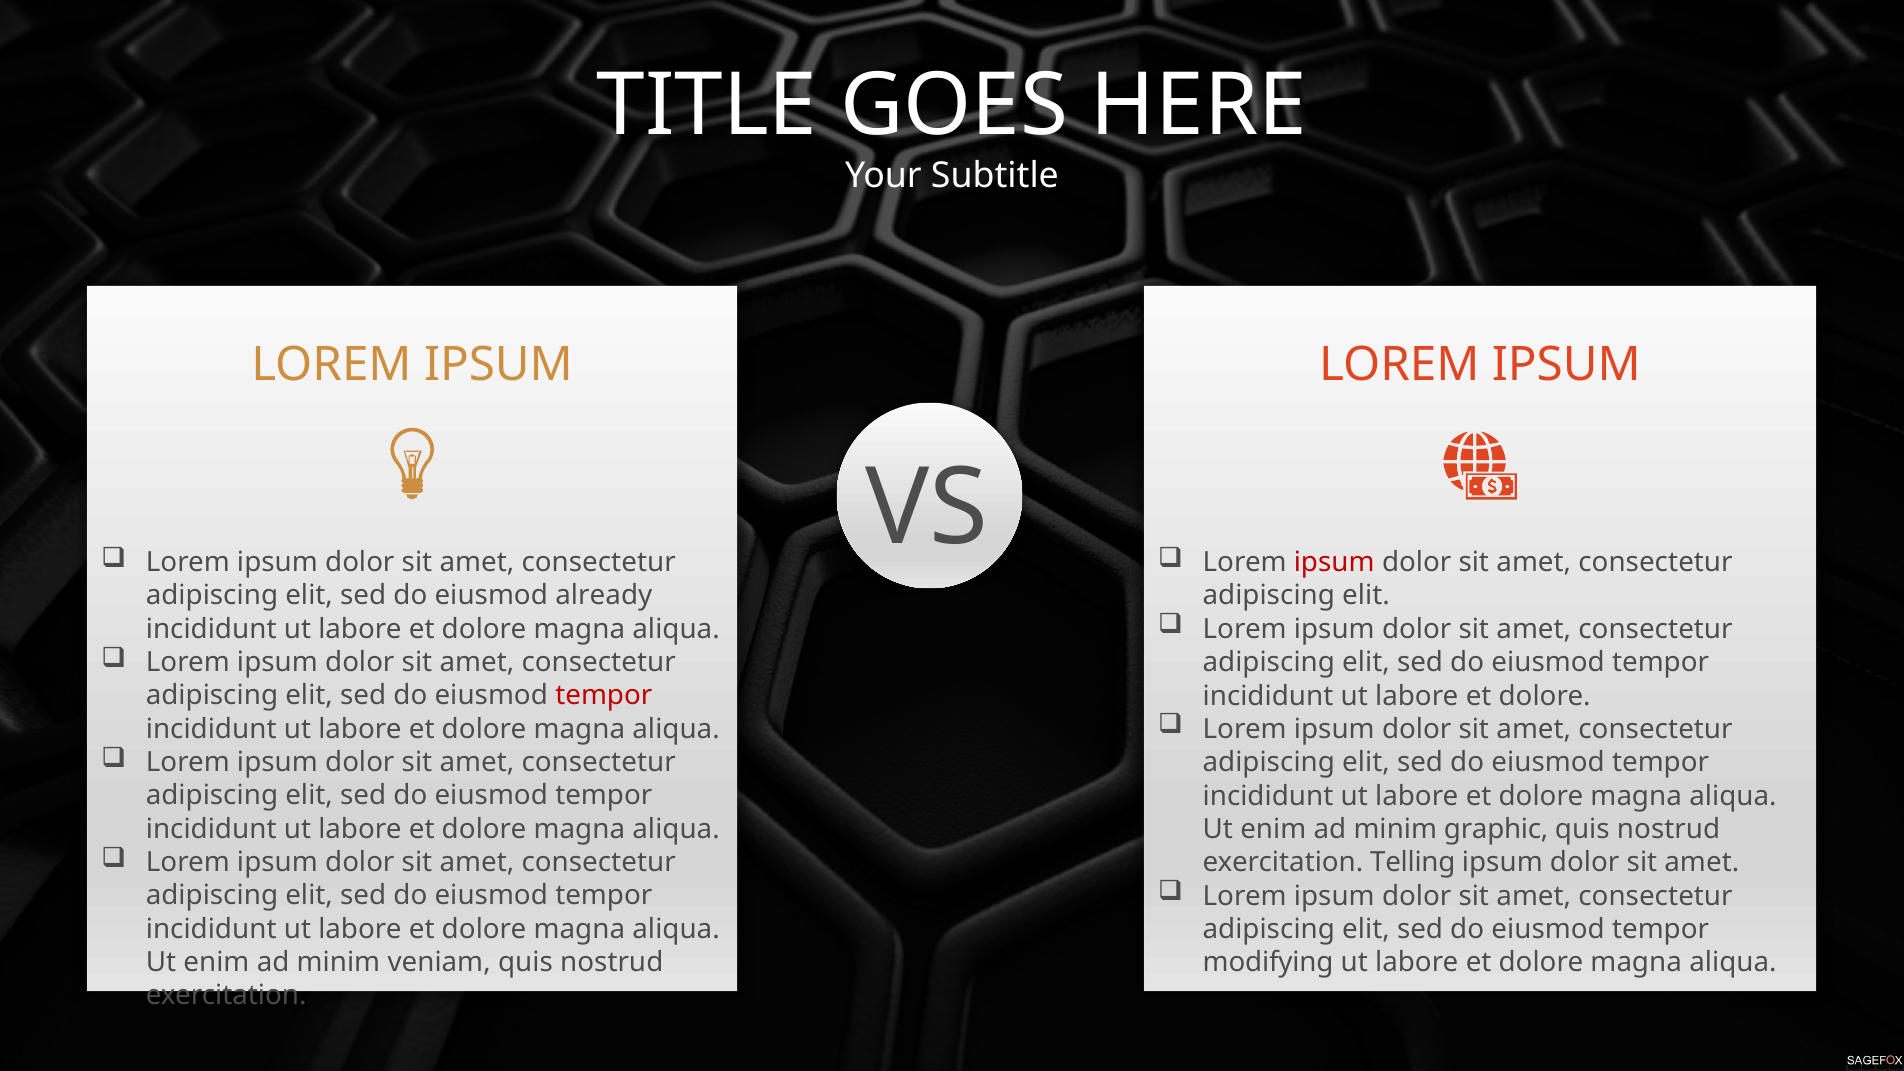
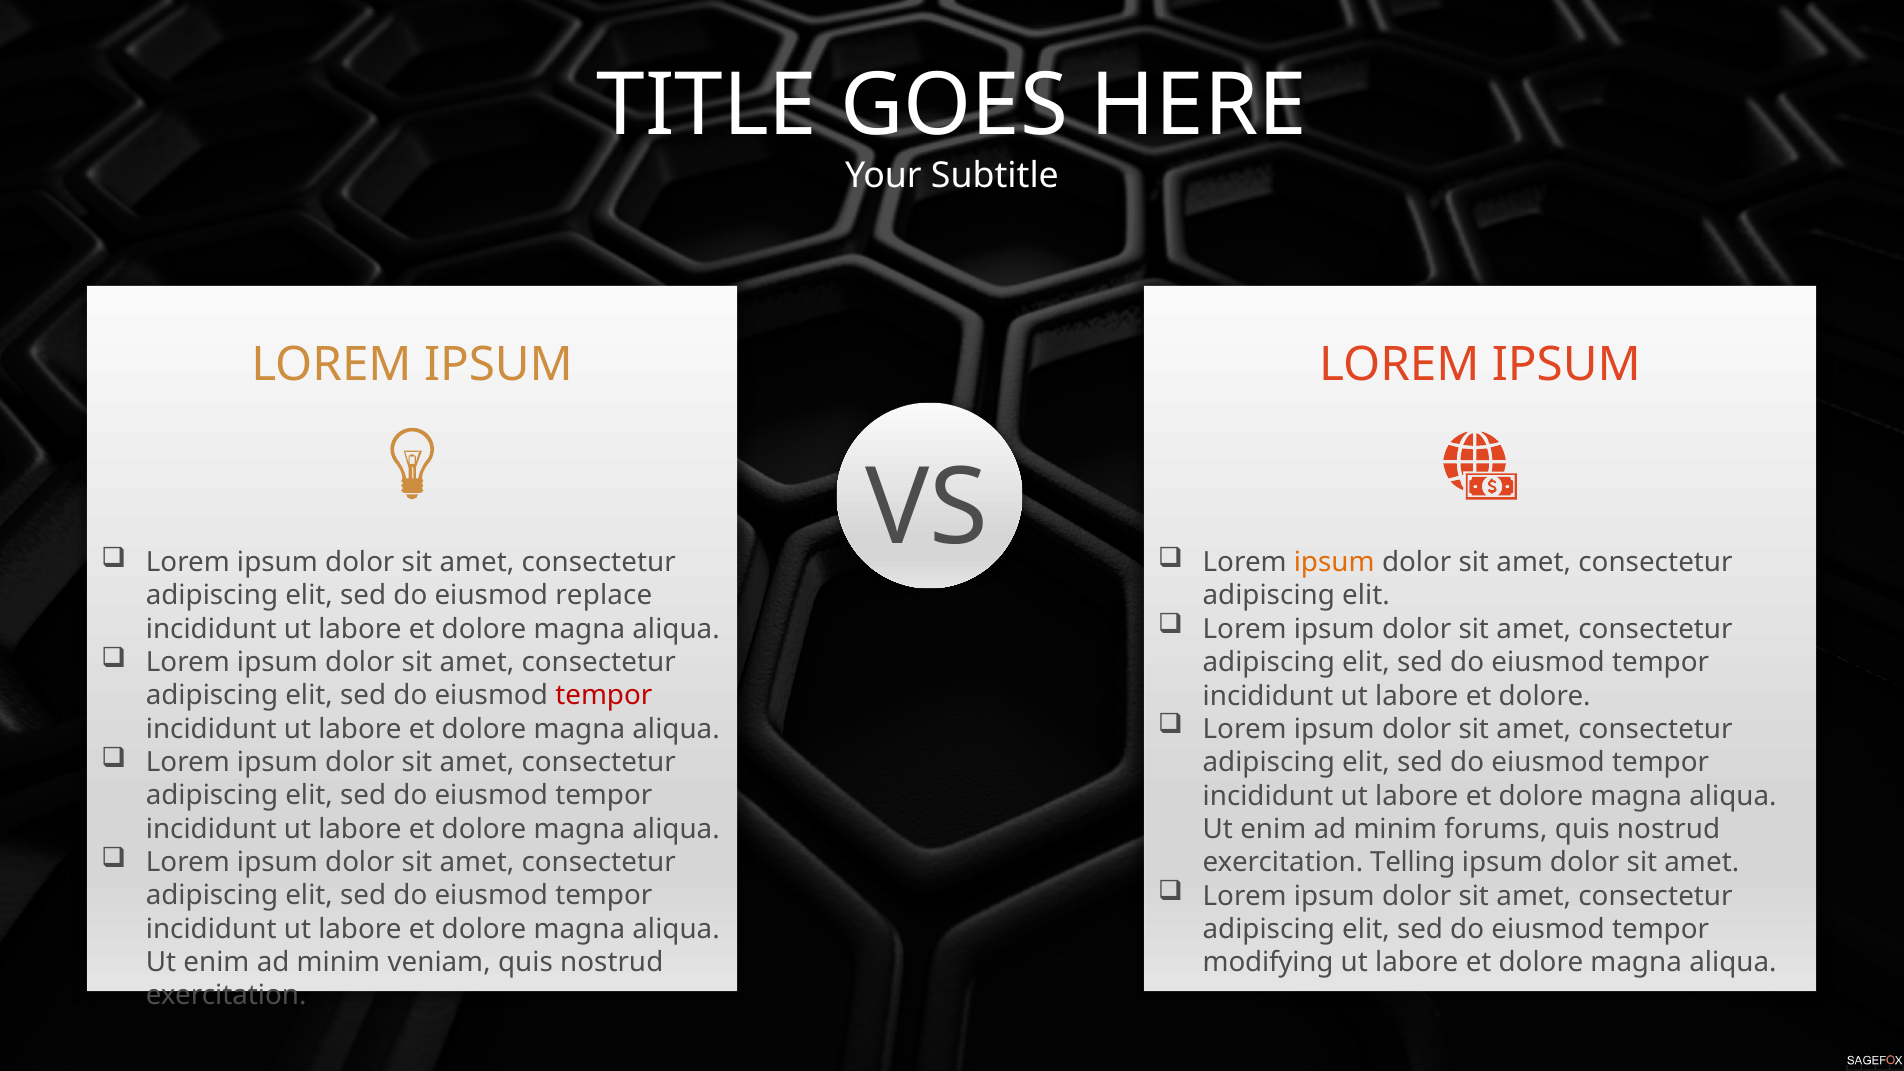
ipsum at (1334, 562) colour: red -> orange
already: already -> replace
graphic: graphic -> forums
